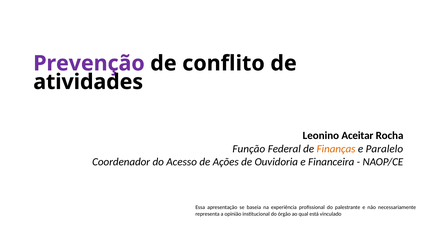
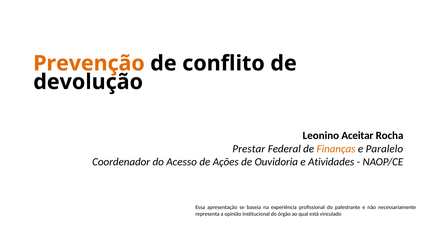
Prevenção colour: purple -> orange
atividades: atividades -> devolução
Função: Função -> Prestar
Financeira: Financeira -> Atividades
